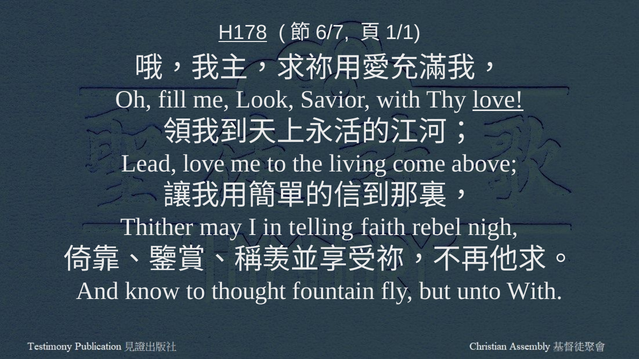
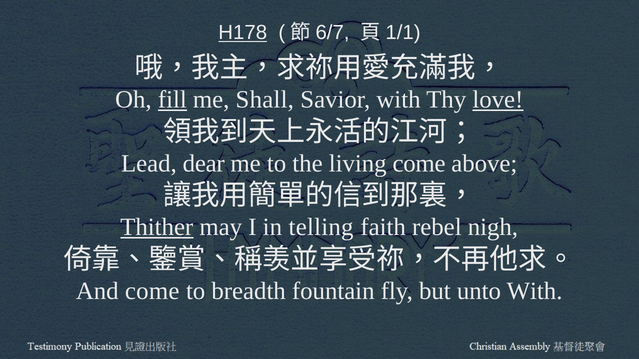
fill underline: none -> present
Look: Look -> Shall
Lead love: love -> dear
Thither underline: none -> present
And know: know -> come
thought: thought -> breadth
